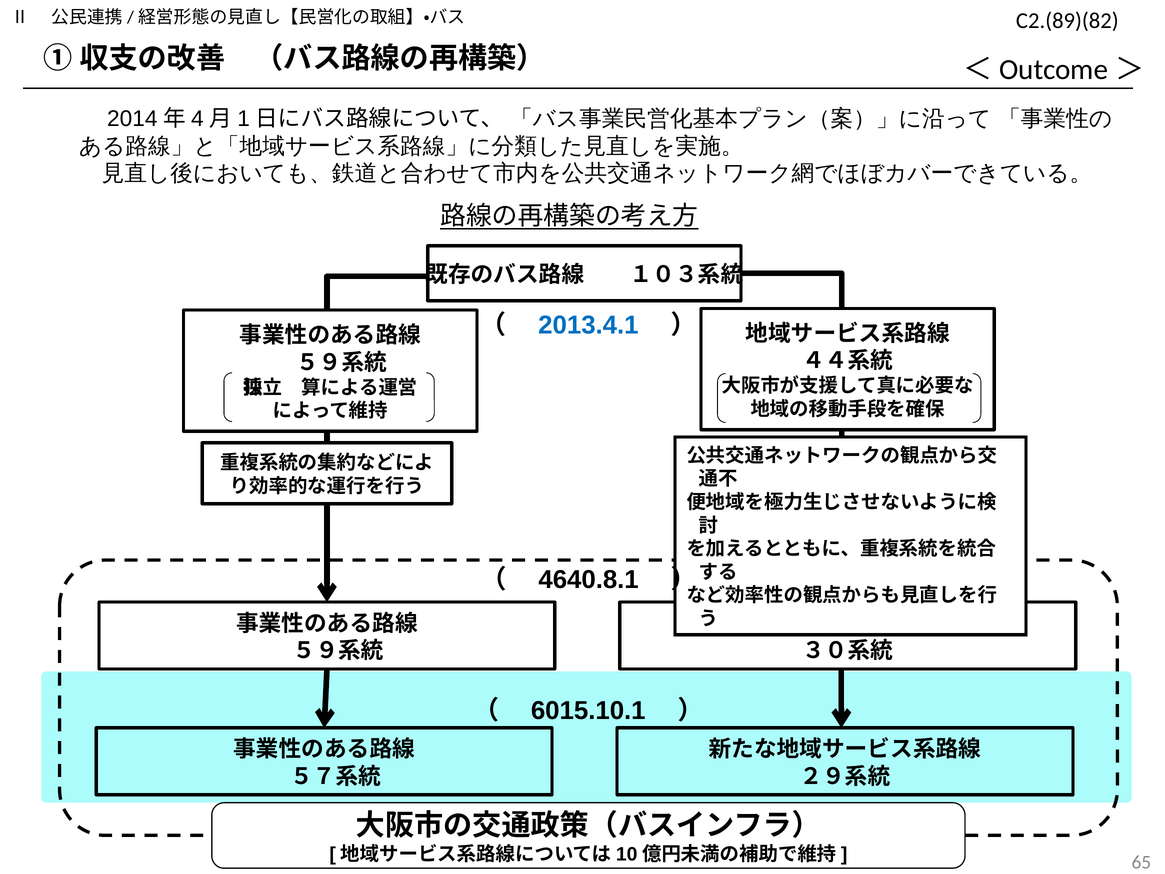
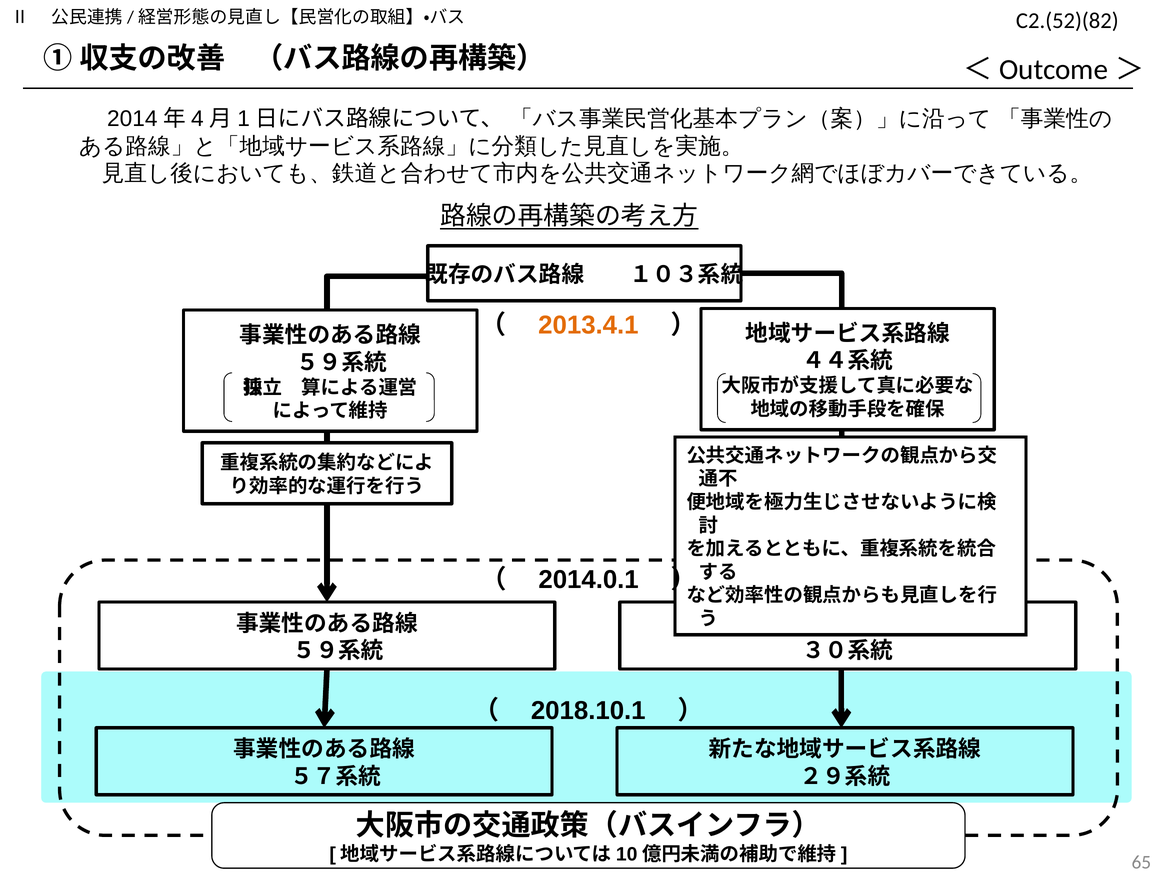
C2.(89)(82: C2.(89)(82 -> C2.(52)(82
2013.4.1 colour: blue -> orange
4640.8.1: 4640.8.1 -> 2014.0.1
6015.10.1: 6015.10.1 -> 2018.10.1
